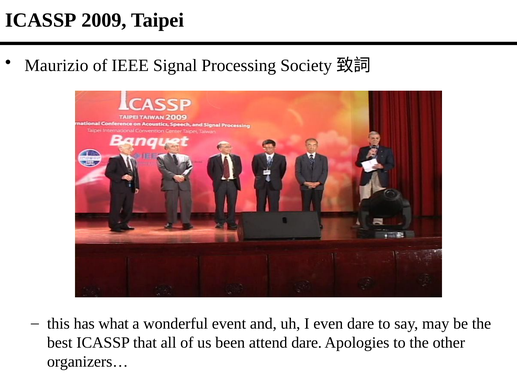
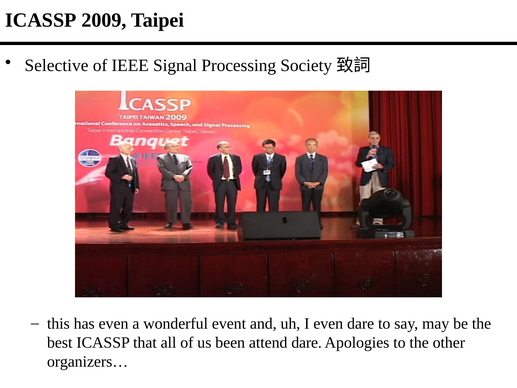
Maurizio: Maurizio -> Selective
has what: what -> even
